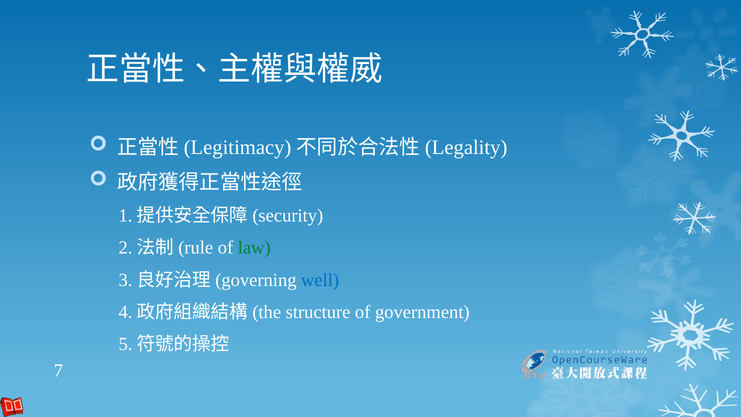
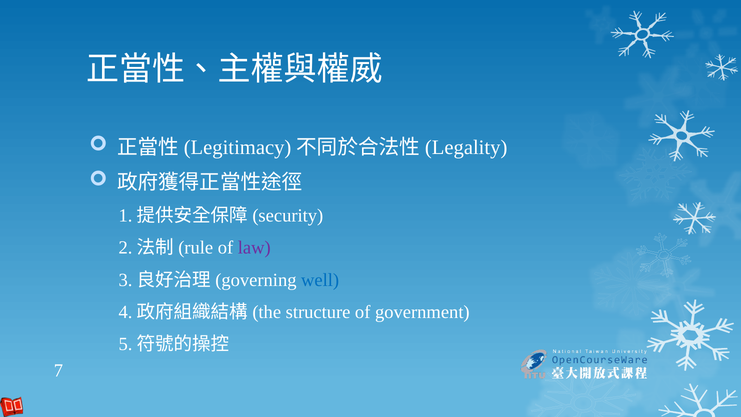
law colour: green -> purple
